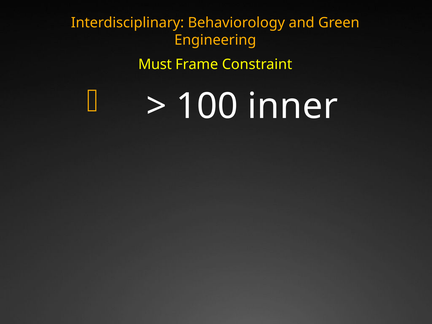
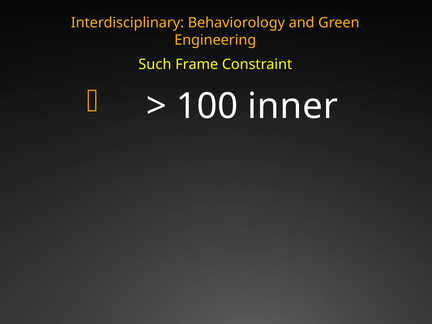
Must: Must -> Such
